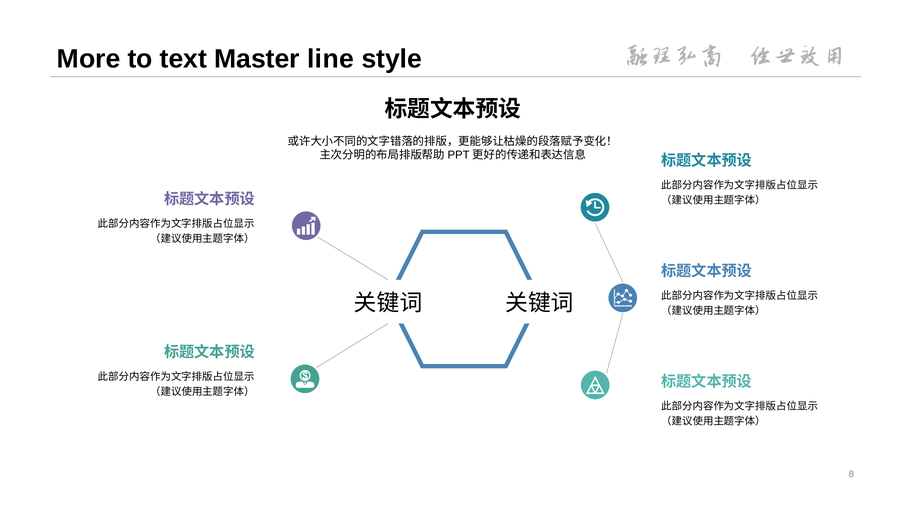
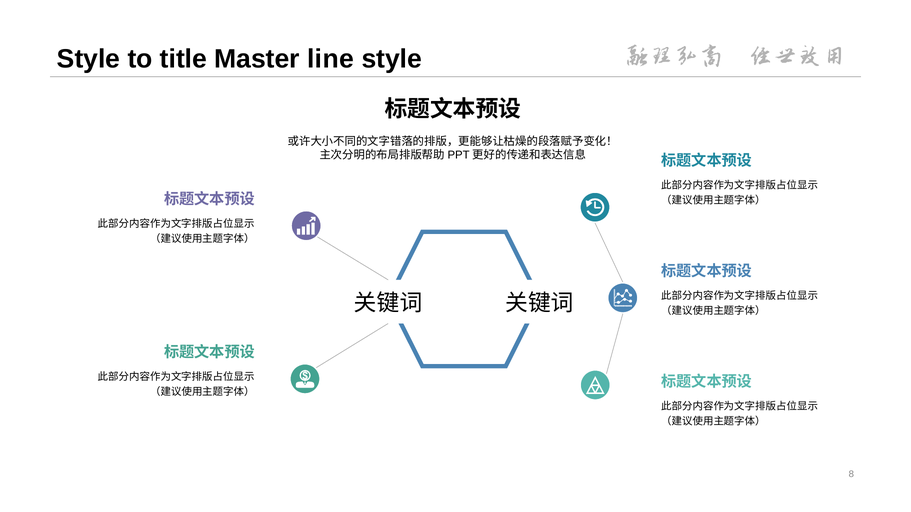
More at (89, 59): More -> Style
text: text -> title
